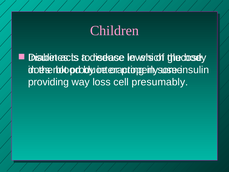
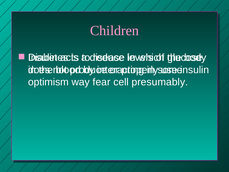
providing: providing -> optimism
loss: loss -> fear
